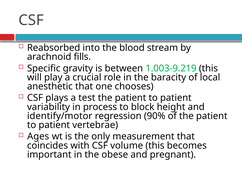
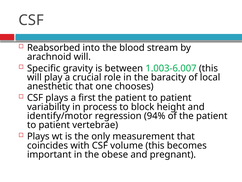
arachnoid fills: fills -> will
1.003-9.219: 1.003-9.219 -> 1.003-6.007
test: test -> first
90%: 90% -> 94%
Ages at (38, 136): Ages -> Plays
